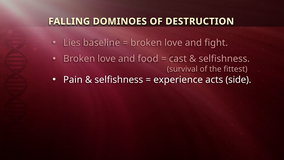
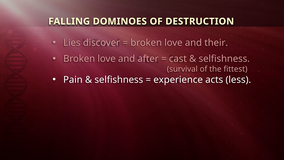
baseline: baseline -> discover
fight: fight -> their
food: food -> after
side: side -> less
